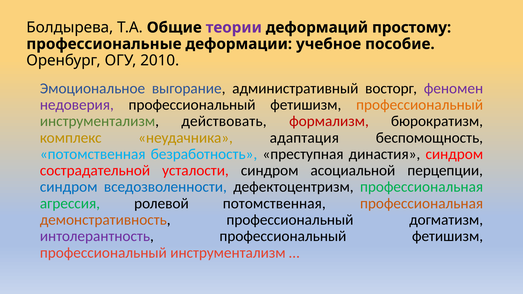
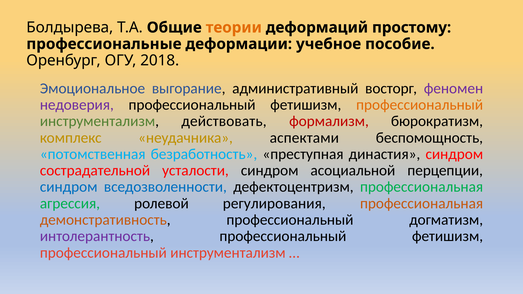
теории colour: purple -> orange
2010: 2010 -> 2018
адаптация: адаптация -> аспектами
ролевой потомственная: потомственная -> регулирования
